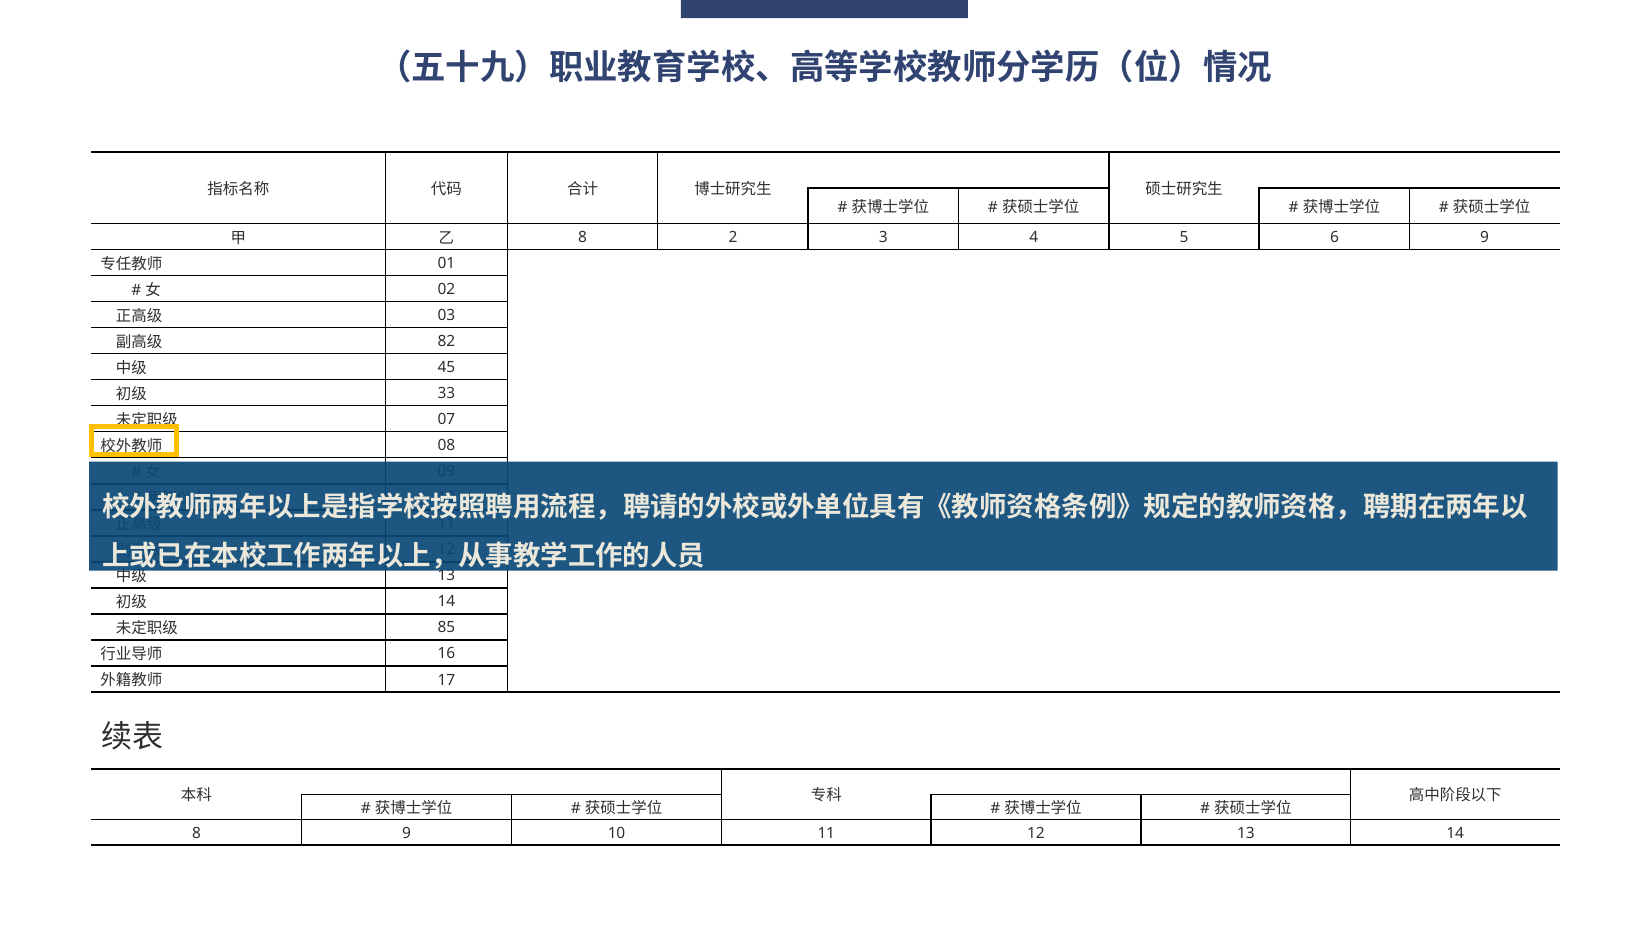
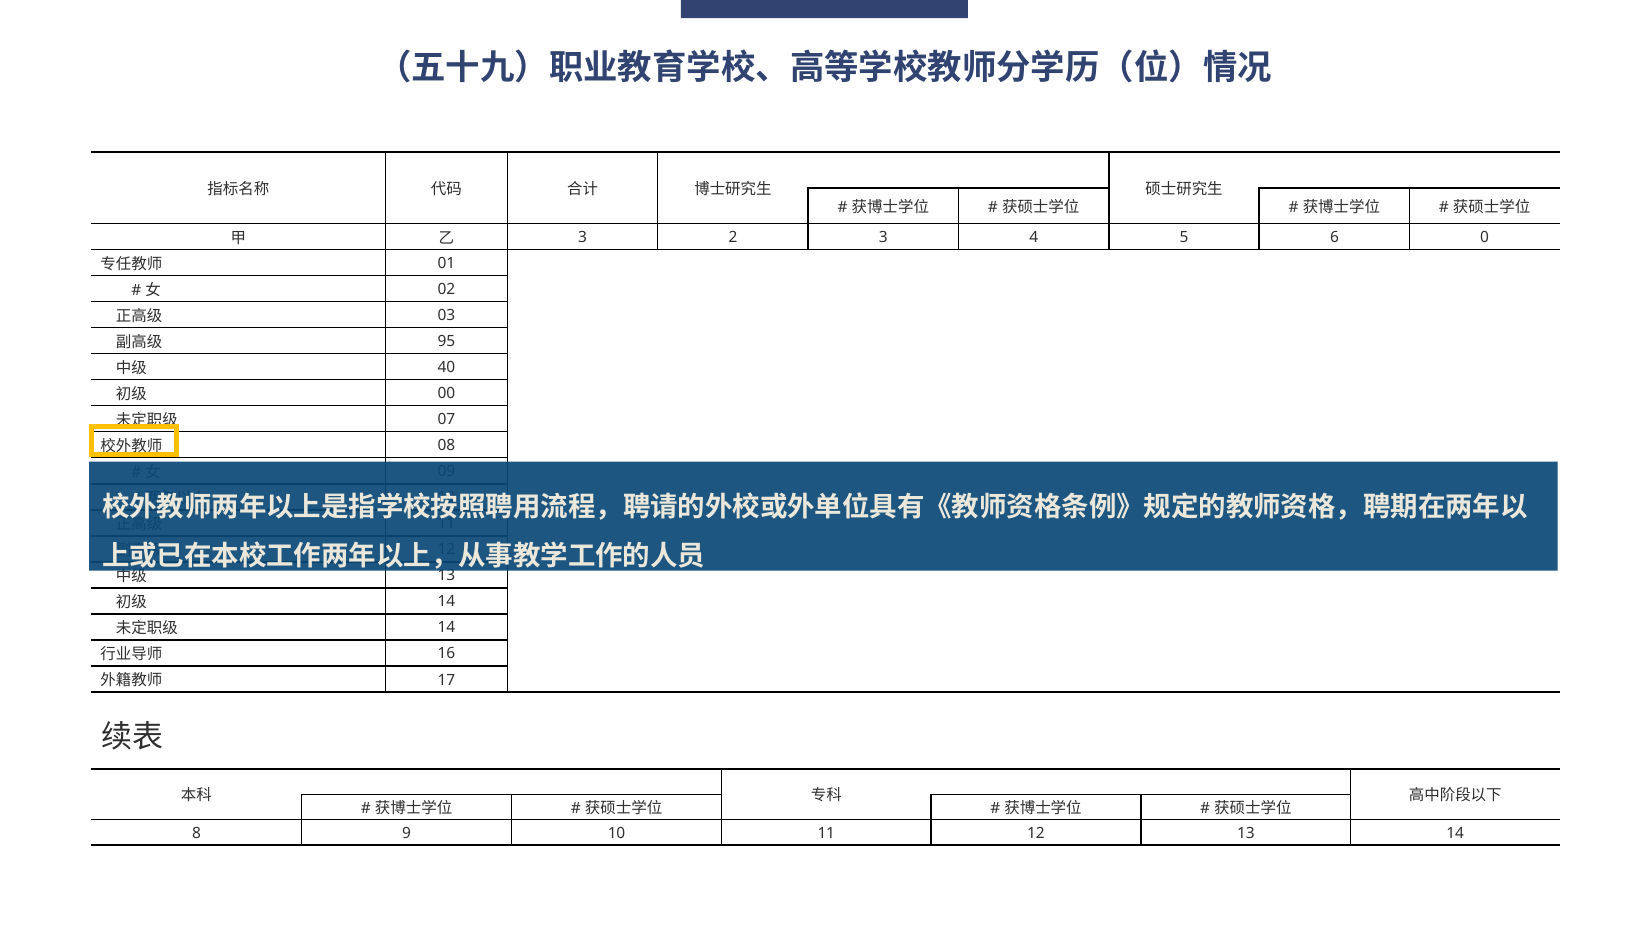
8 at (583, 237): 8 -> 3
6 9: 9 -> 0
82: 82 -> 95
45: 45 -> 40
33: 33 -> 00
85 at (446, 628): 85 -> 14
